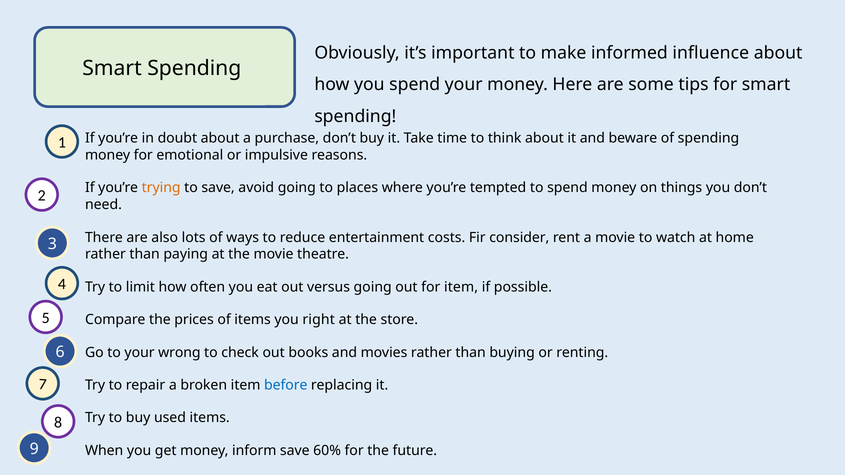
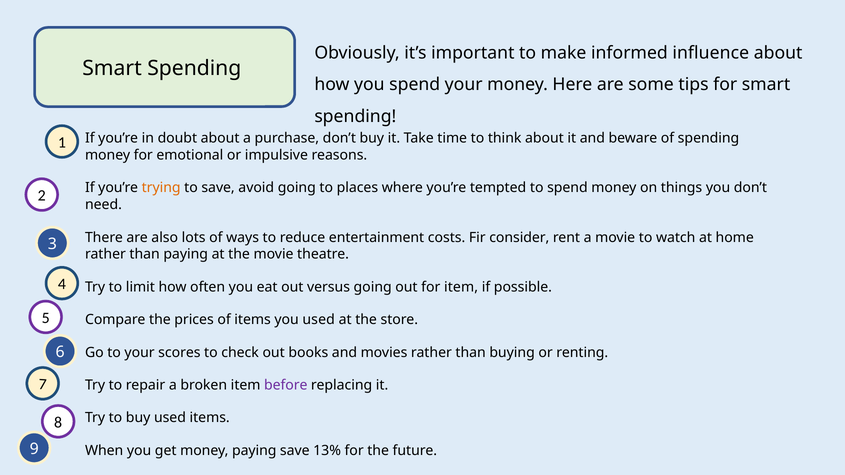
you right: right -> used
wrong: wrong -> scores
before colour: blue -> purple
money inform: inform -> paying
60%: 60% -> 13%
